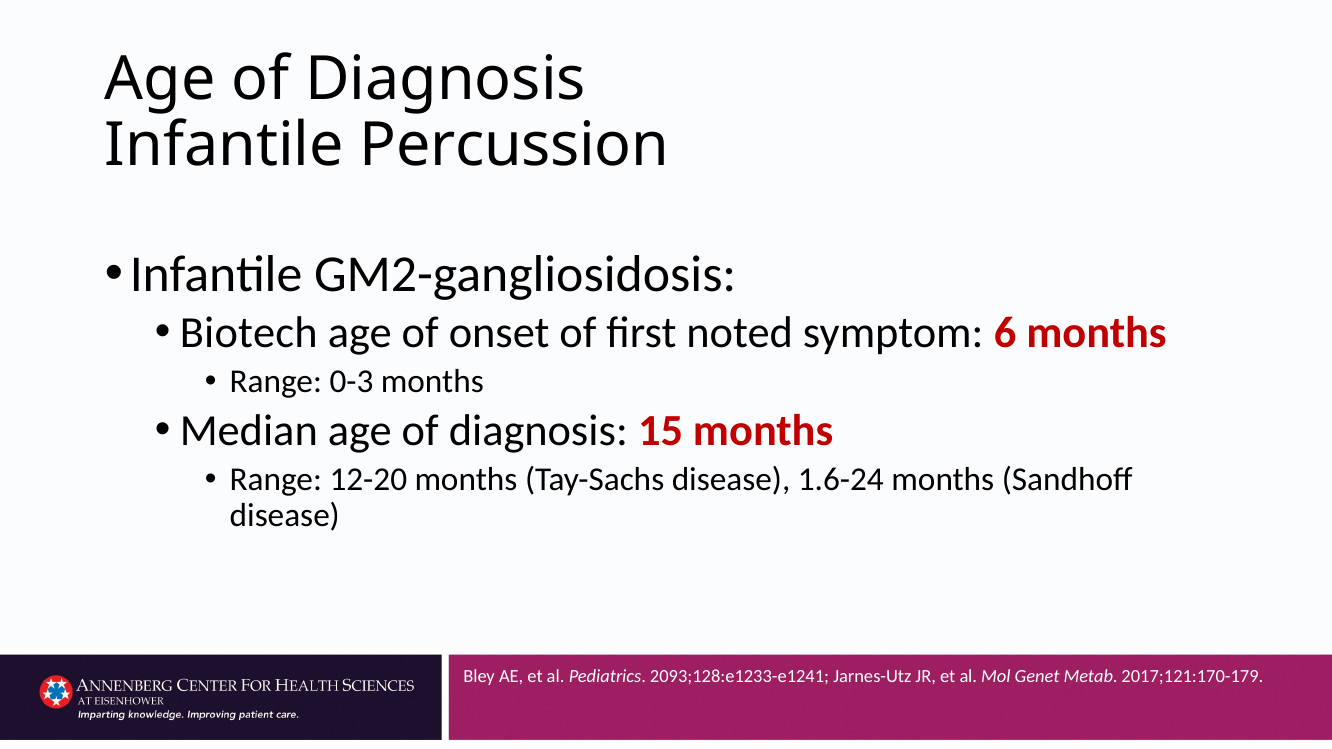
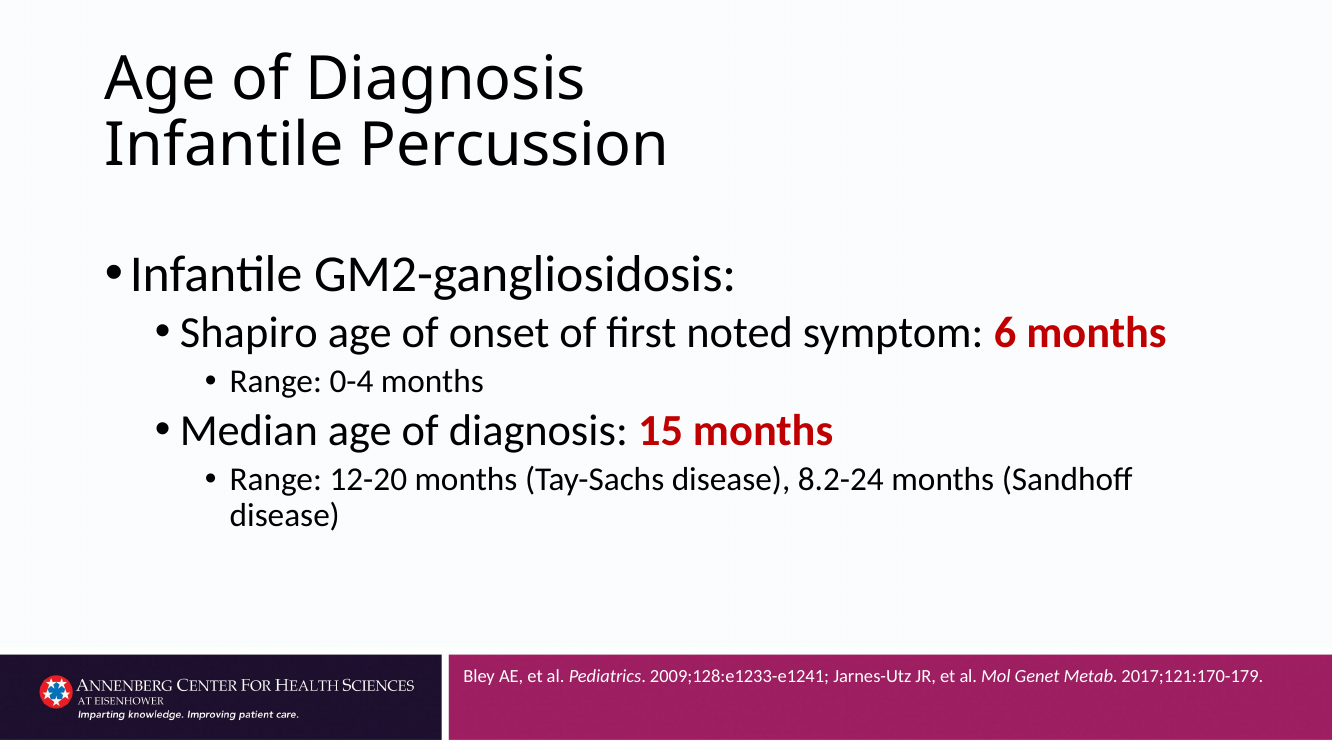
Biotech: Biotech -> Shapiro
0-3: 0-3 -> 0-4
1.6-24: 1.6-24 -> 8.2-24
2093;128:e1233-e1241: 2093;128:e1233-e1241 -> 2009;128:e1233-e1241
